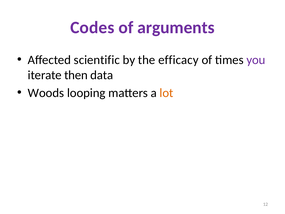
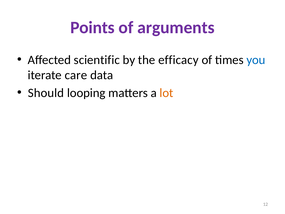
Codes: Codes -> Points
you colour: purple -> blue
then: then -> care
Woods: Woods -> Should
